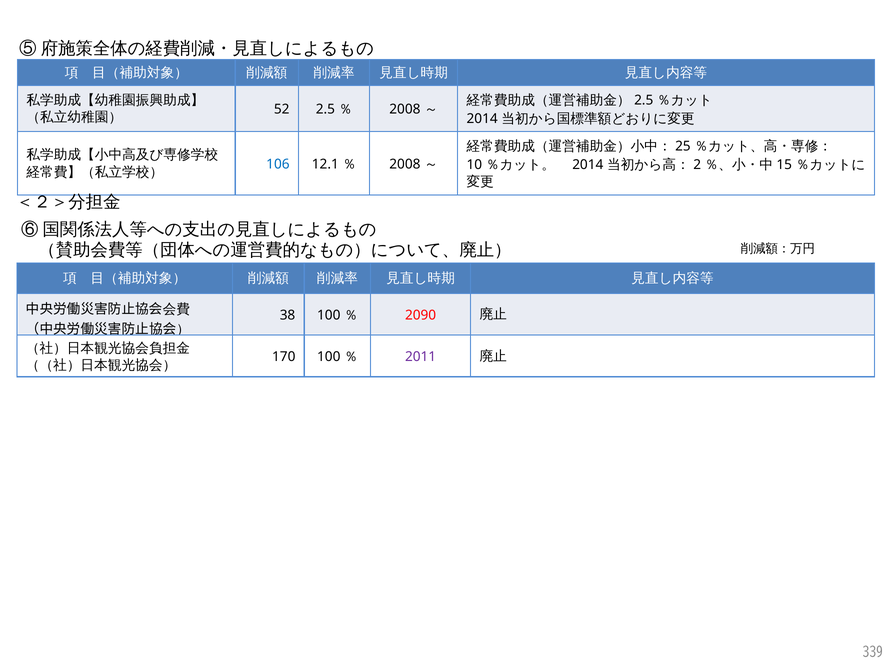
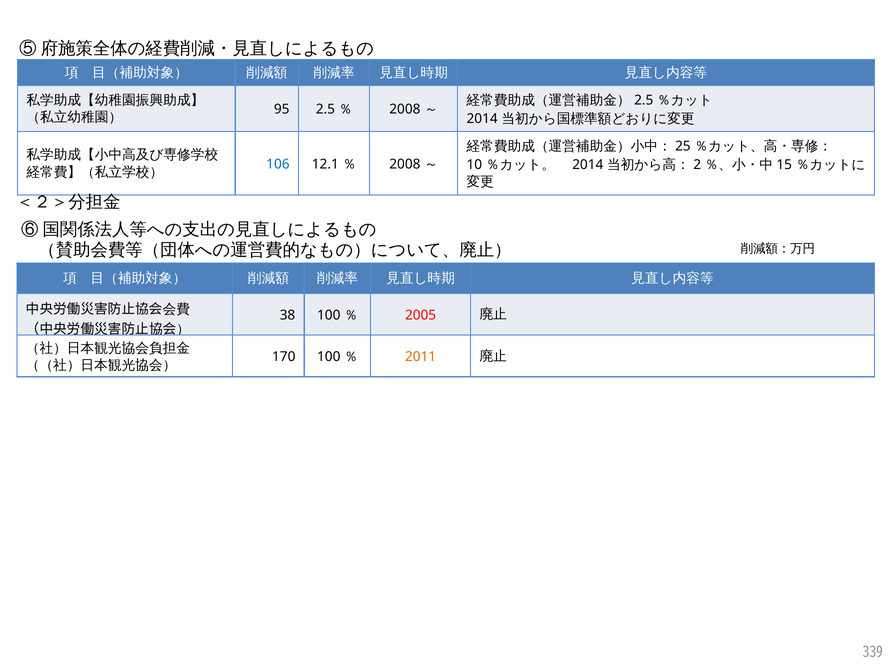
52: 52 -> 95
2090: 2090 -> 2005
2011 colour: purple -> orange
